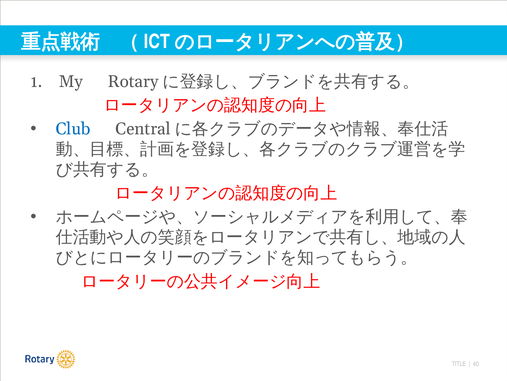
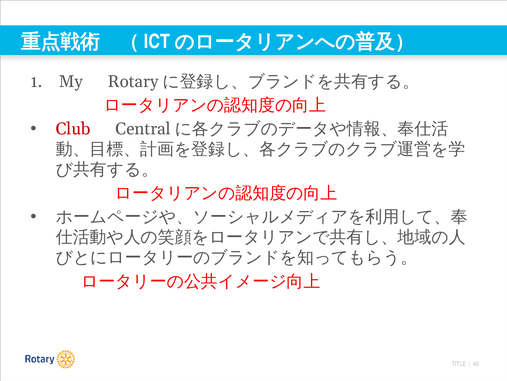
Club colour: blue -> red
